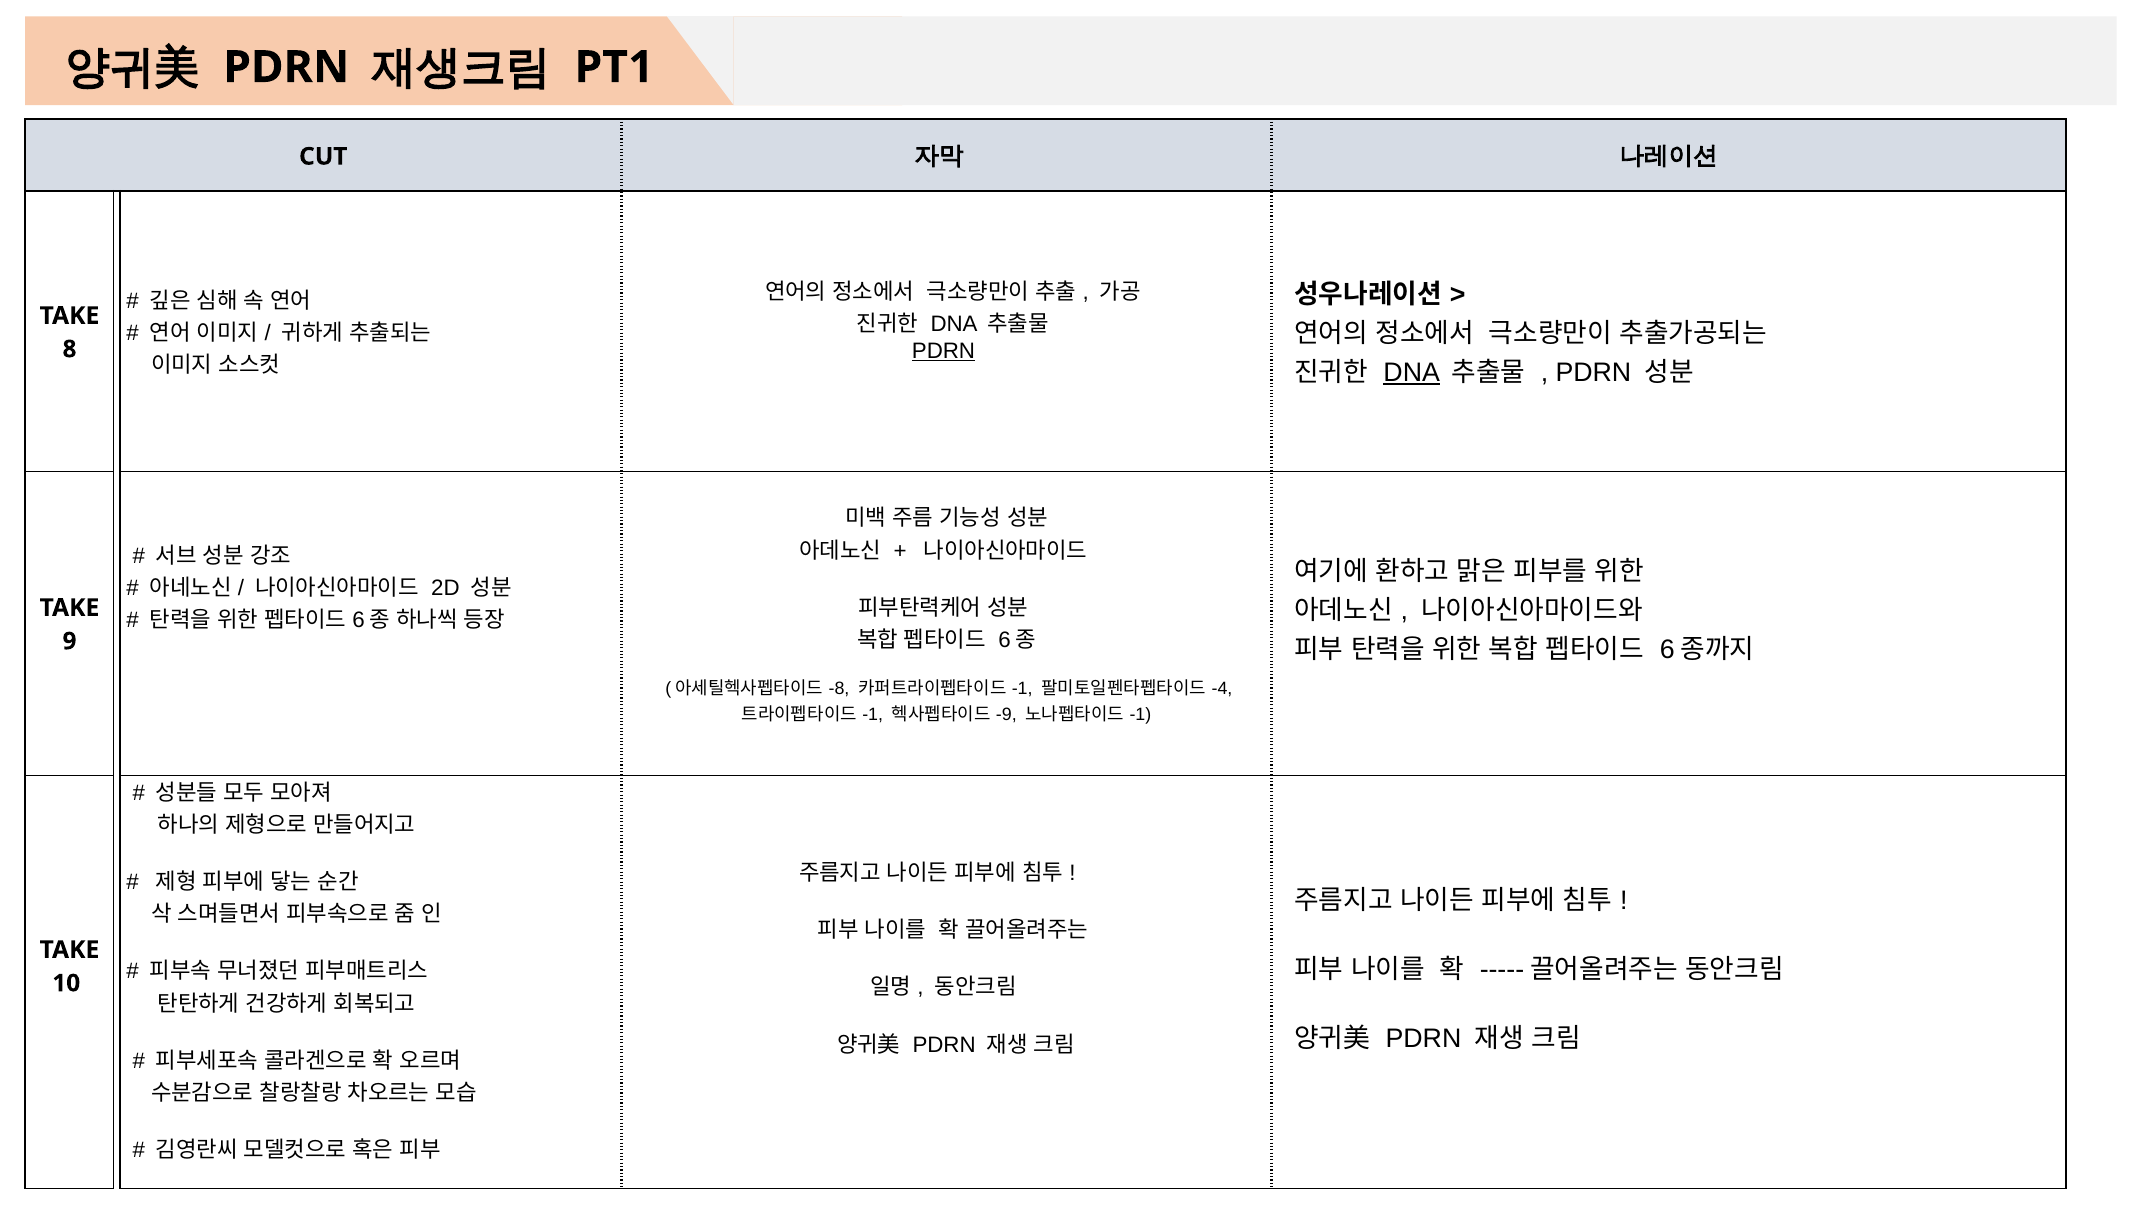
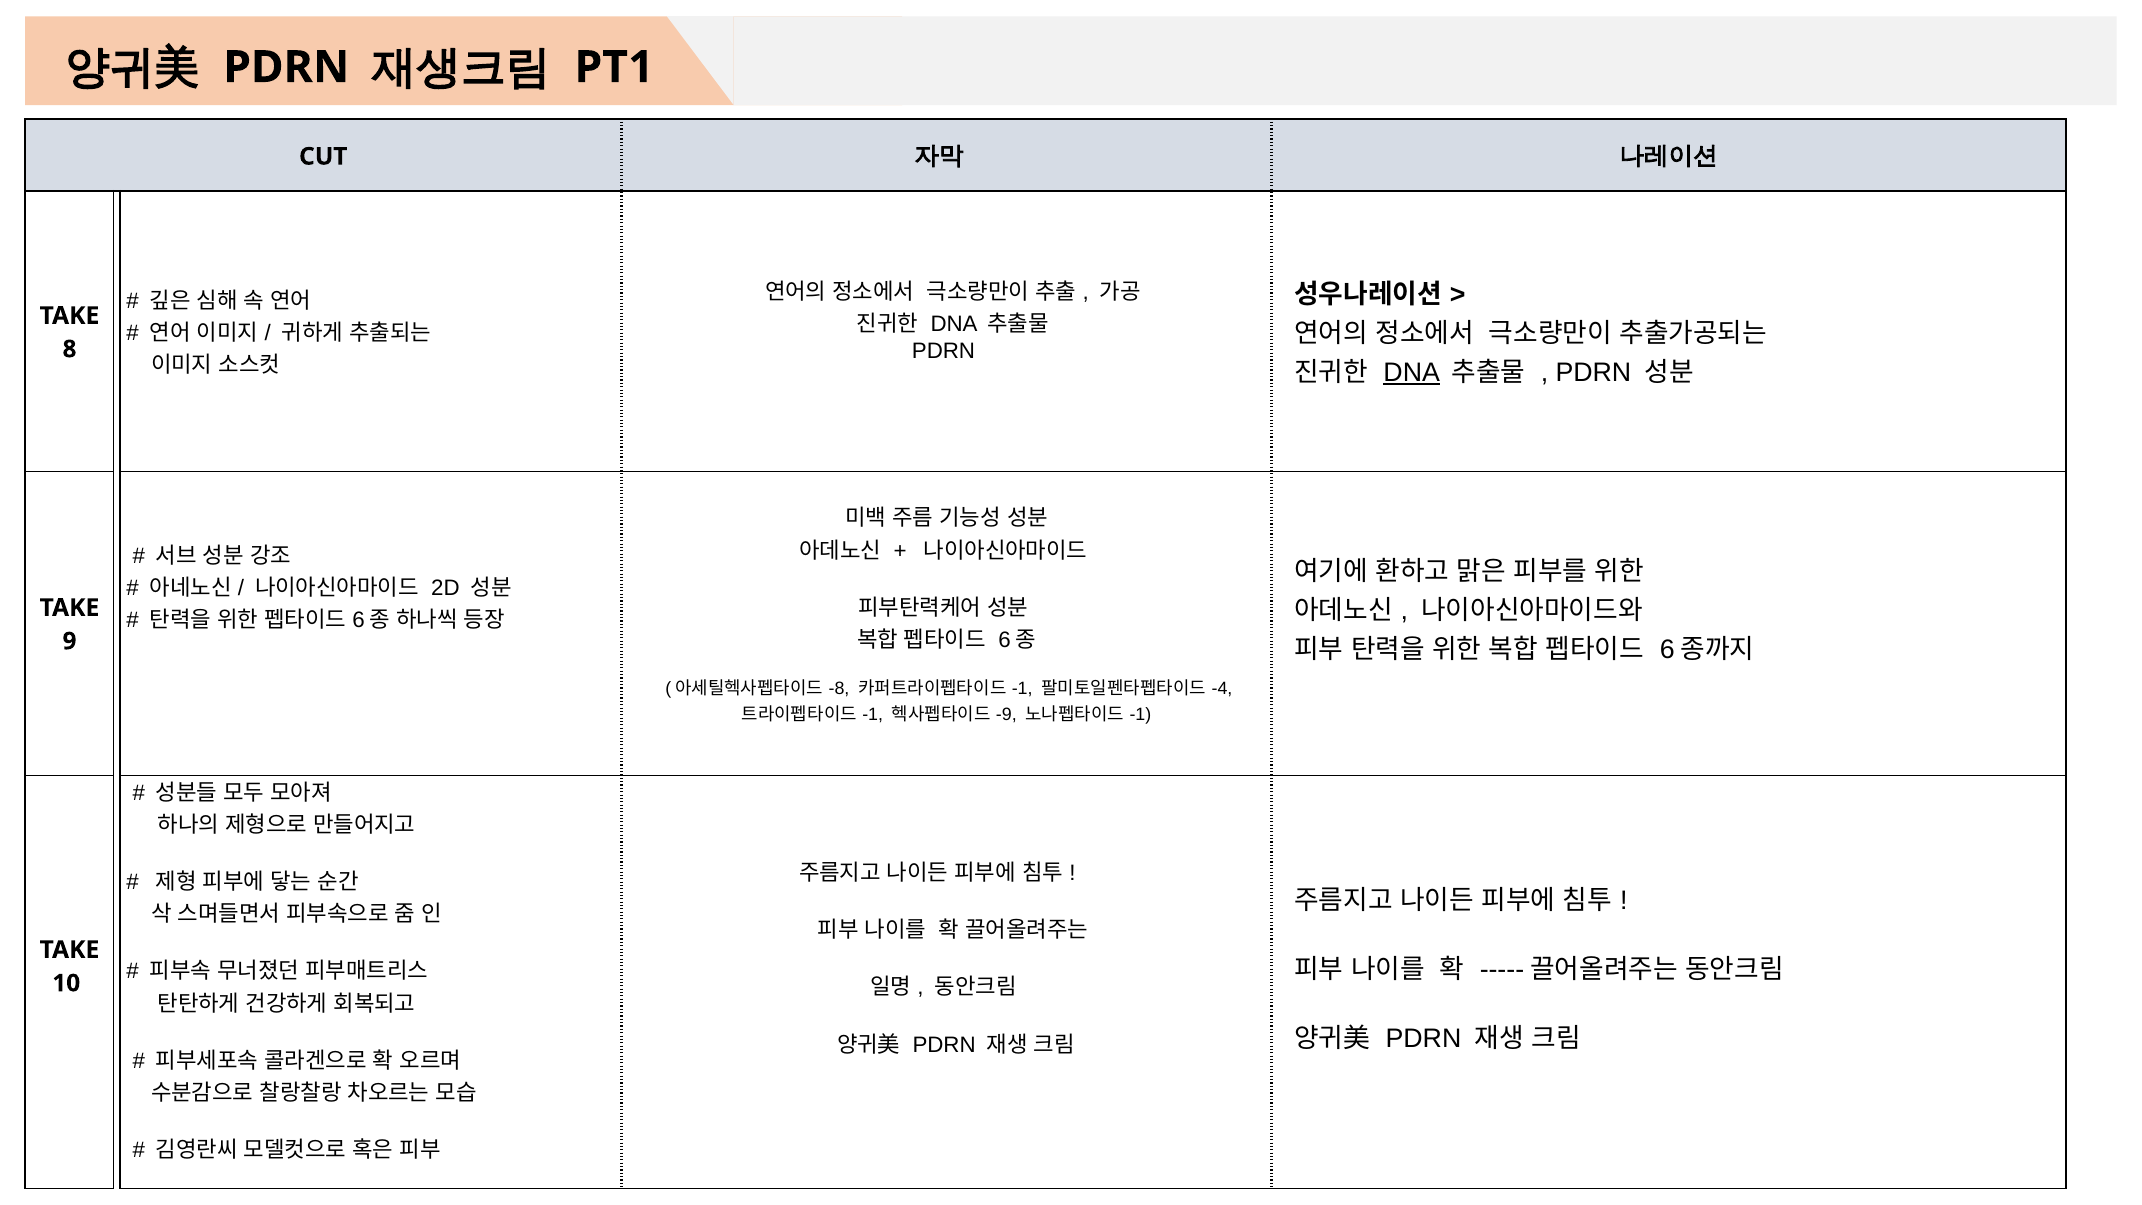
PDRN at (943, 351) underline: present -> none
